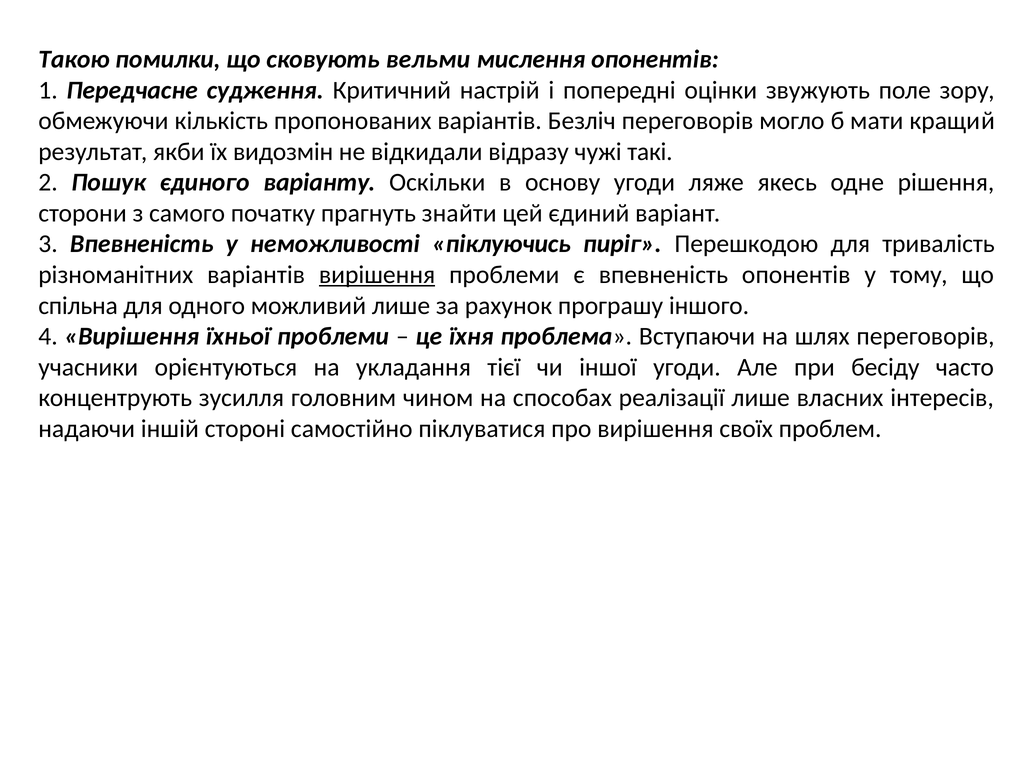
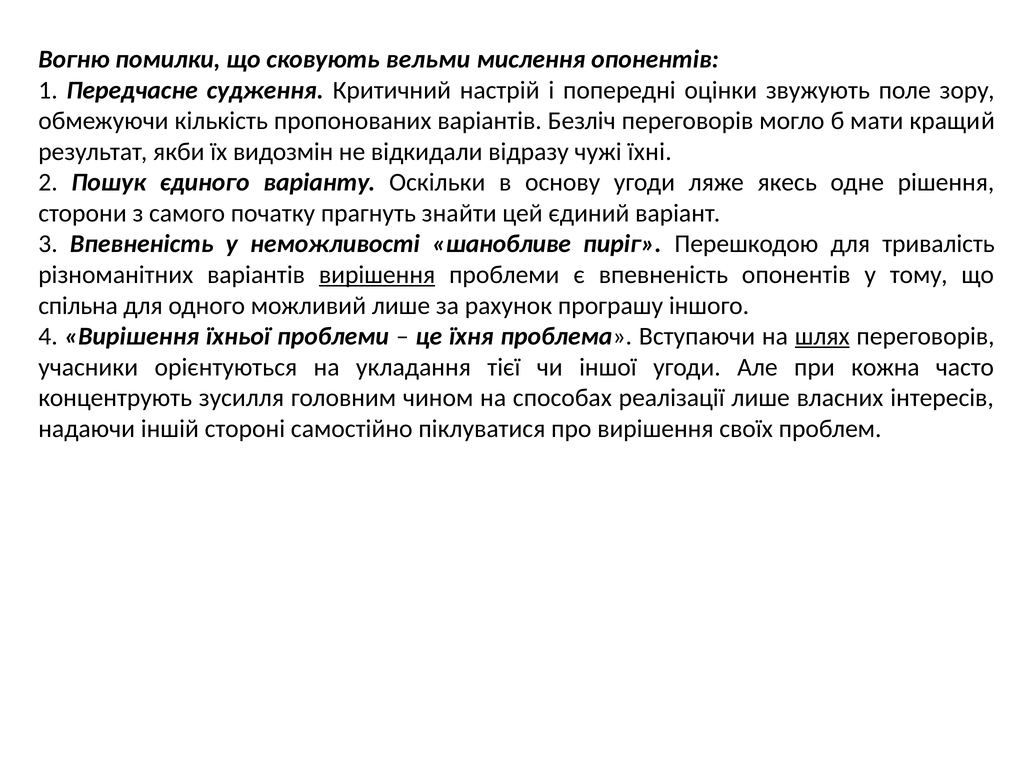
Такою: Такою -> Вогню
такі: такі -> їхні
піклуючись: піклуючись -> шанобливе
шлях underline: none -> present
бесіду: бесіду -> кожна
